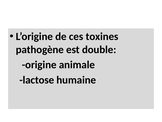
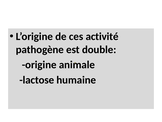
toxines: toxines -> activité
